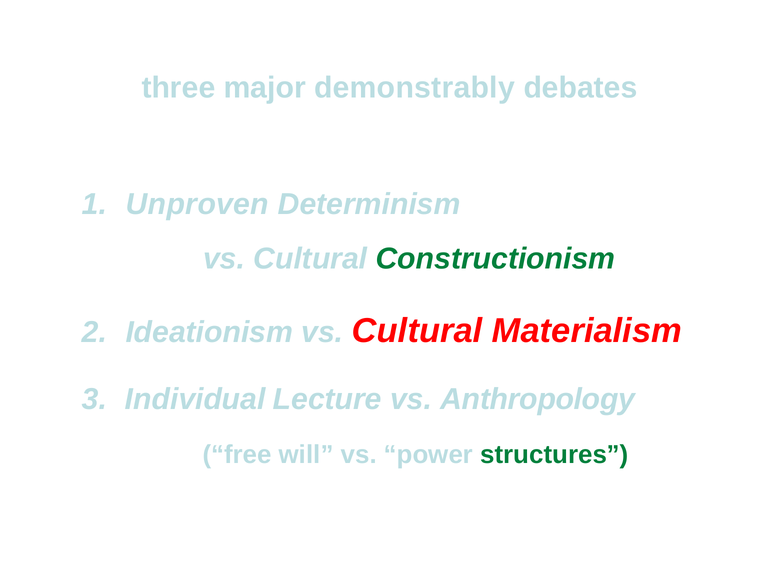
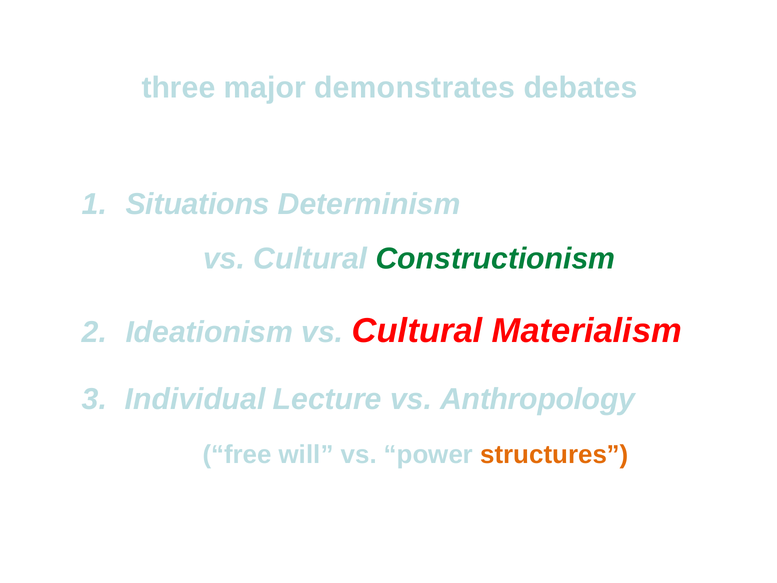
demonstrably: demonstrably -> demonstrates
Unproven: Unproven -> Situations
structures colour: green -> orange
